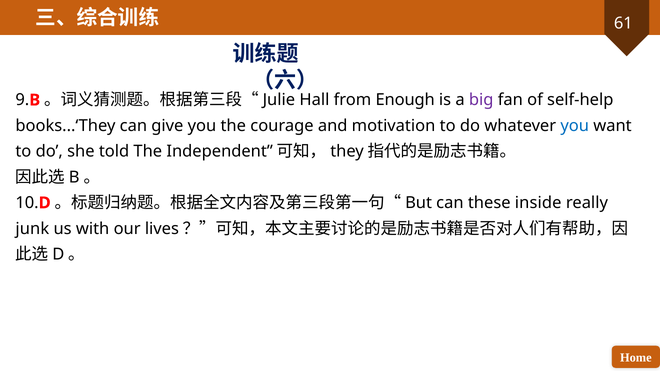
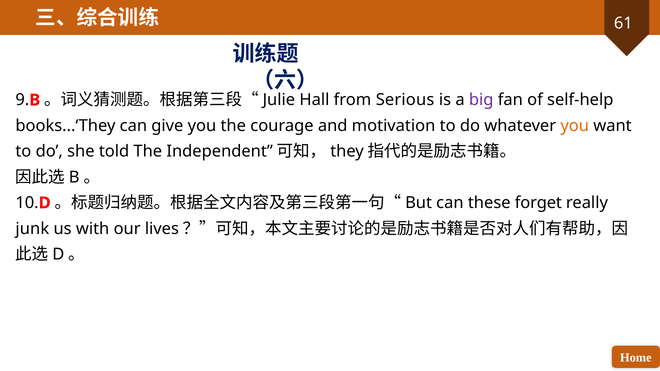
Enough: Enough -> Serious
you at (575, 126) colour: blue -> orange
inside: inside -> forget
